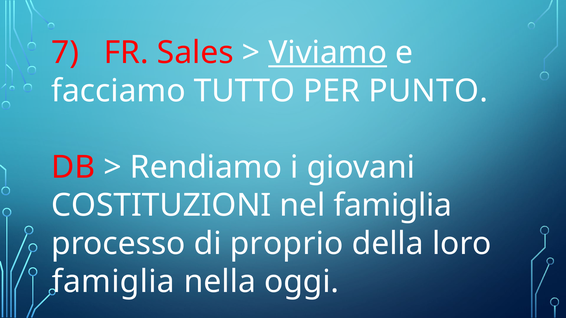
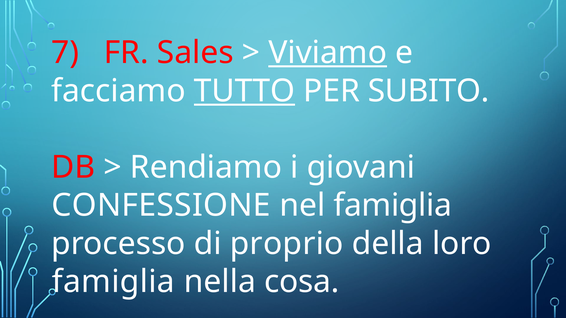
TUTTO underline: none -> present
PUNTO: PUNTO -> SUBITO
COSTITUZIONI: COSTITUZIONI -> CONFESSIONE
oggi: oggi -> cosa
